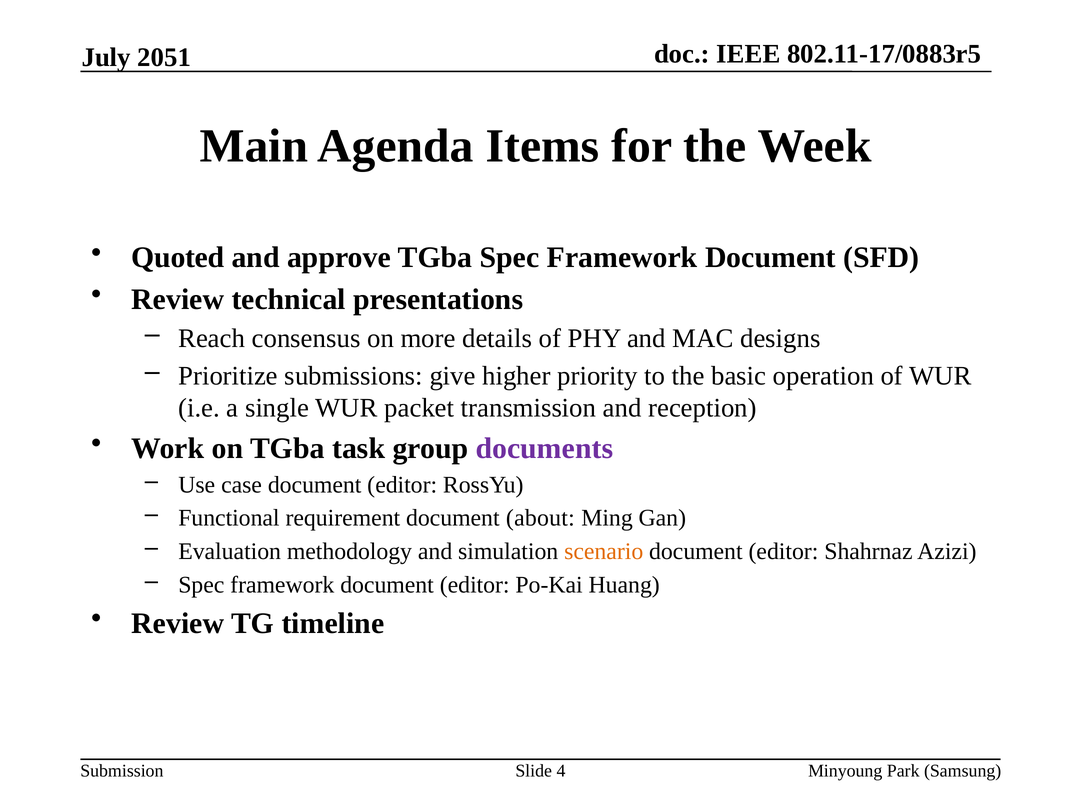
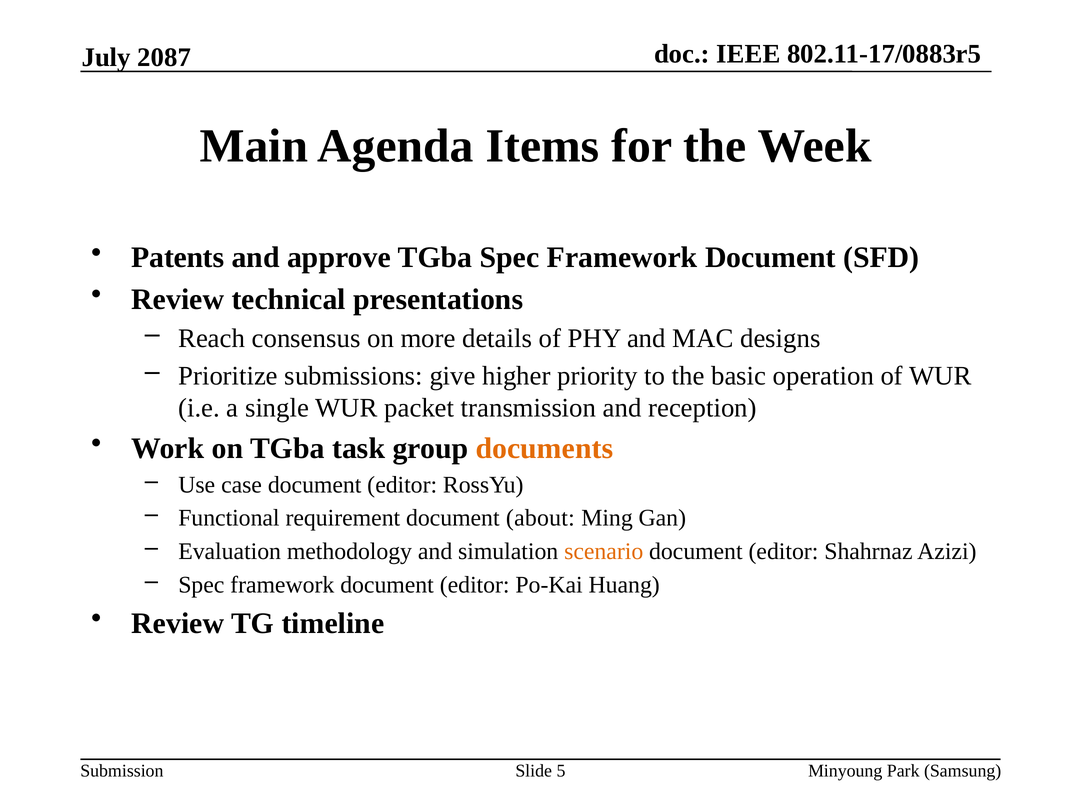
2051: 2051 -> 2087
Quoted: Quoted -> Patents
documents colour: purple -> orange
4: 4 -> 5
